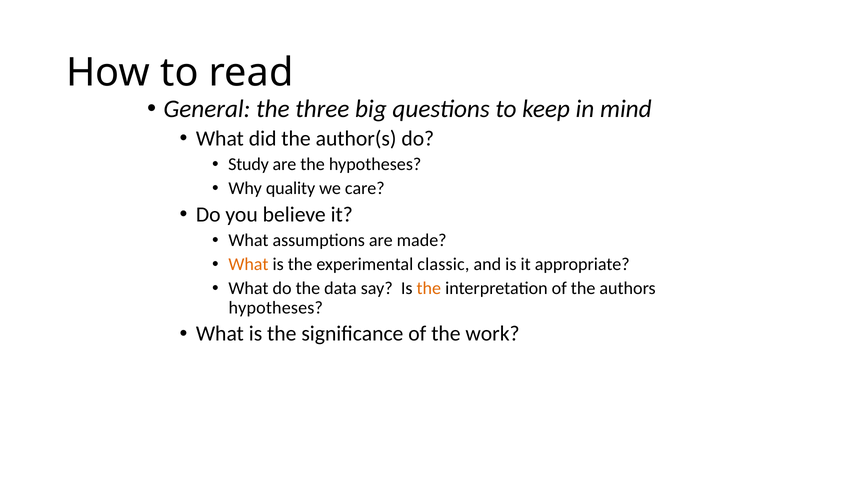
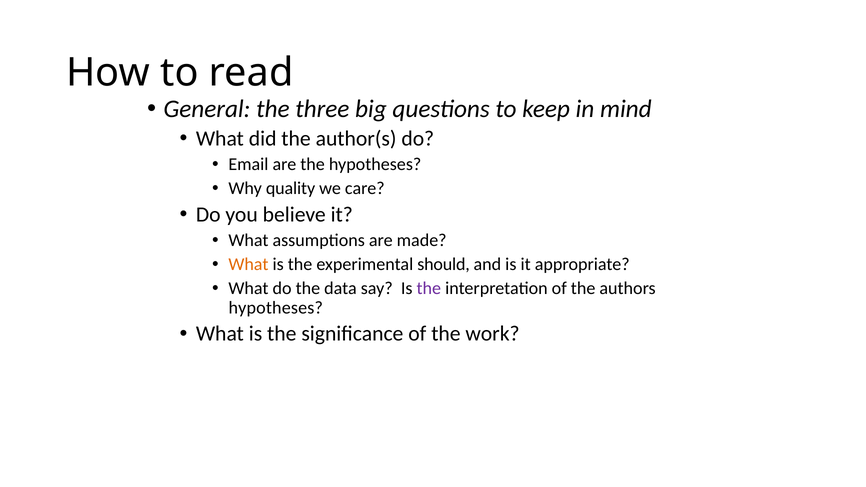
Study: Study -> Email
classic: classic -> should
the at (429, 288) colour: orange -> purple
